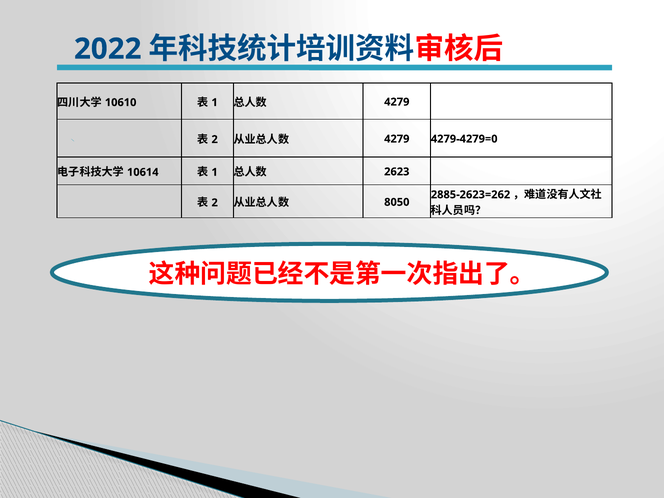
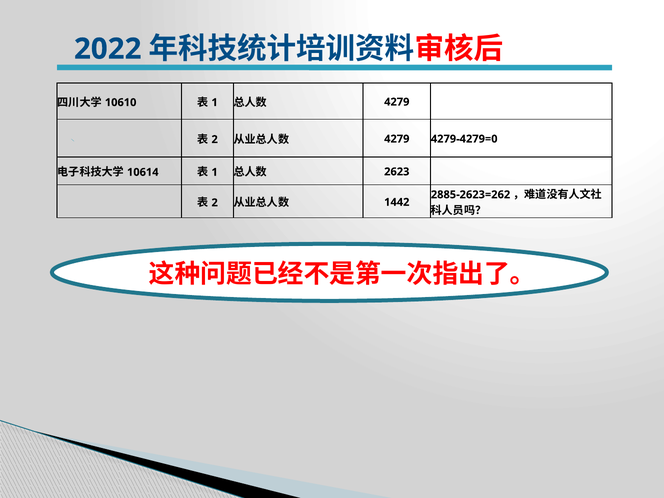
8050: 8050 -> 1442
